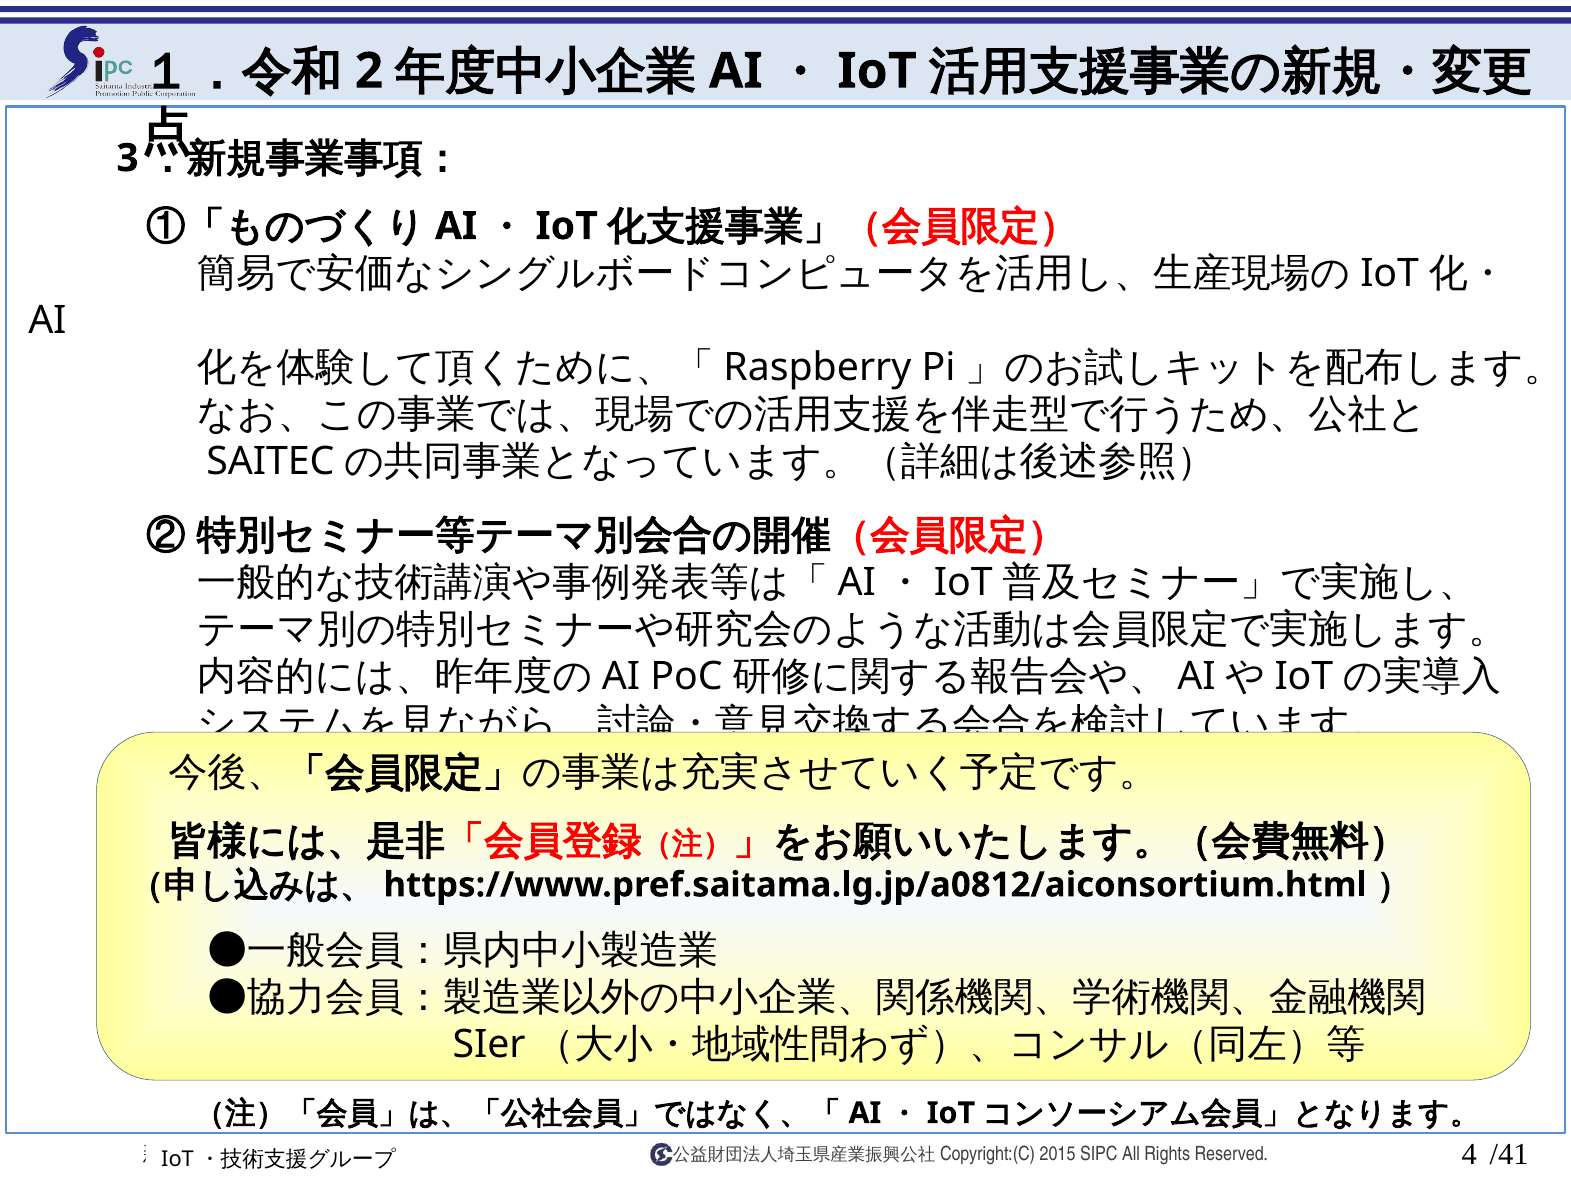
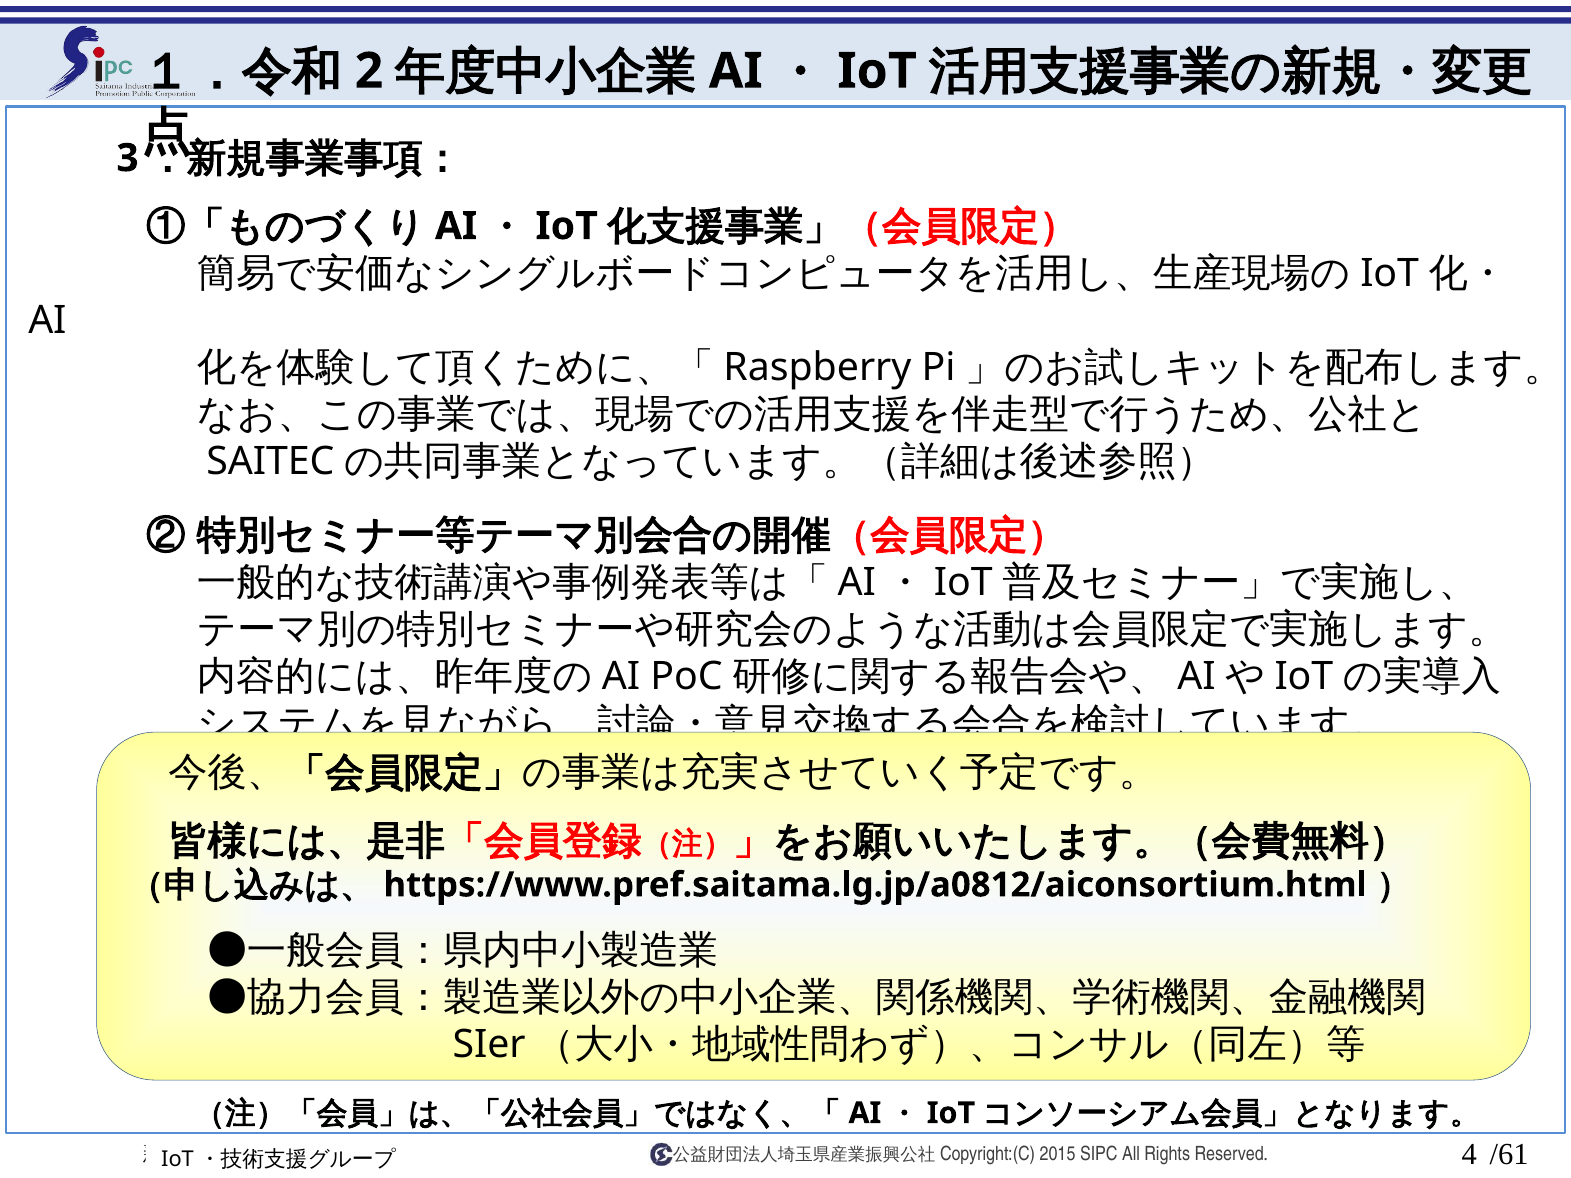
/41: /41 -> /61
